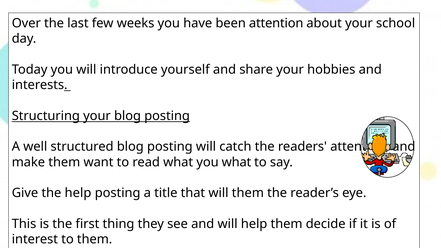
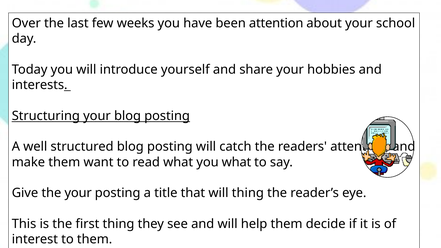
the help: help -> your
will them: them -> thing
